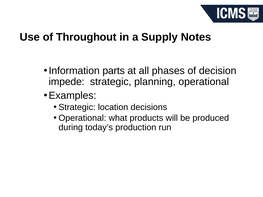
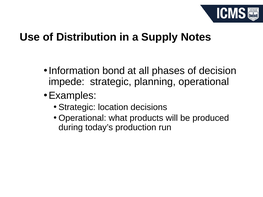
Throughout: Throughout -> Distribution
parts: parts -> bond
